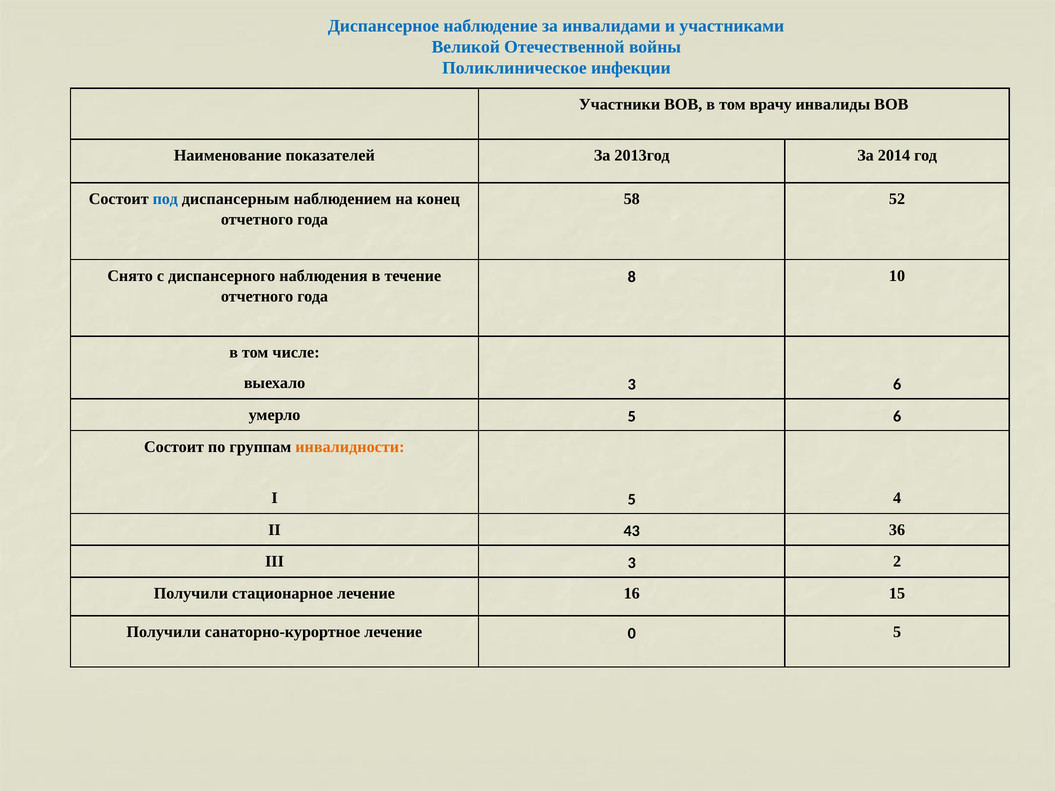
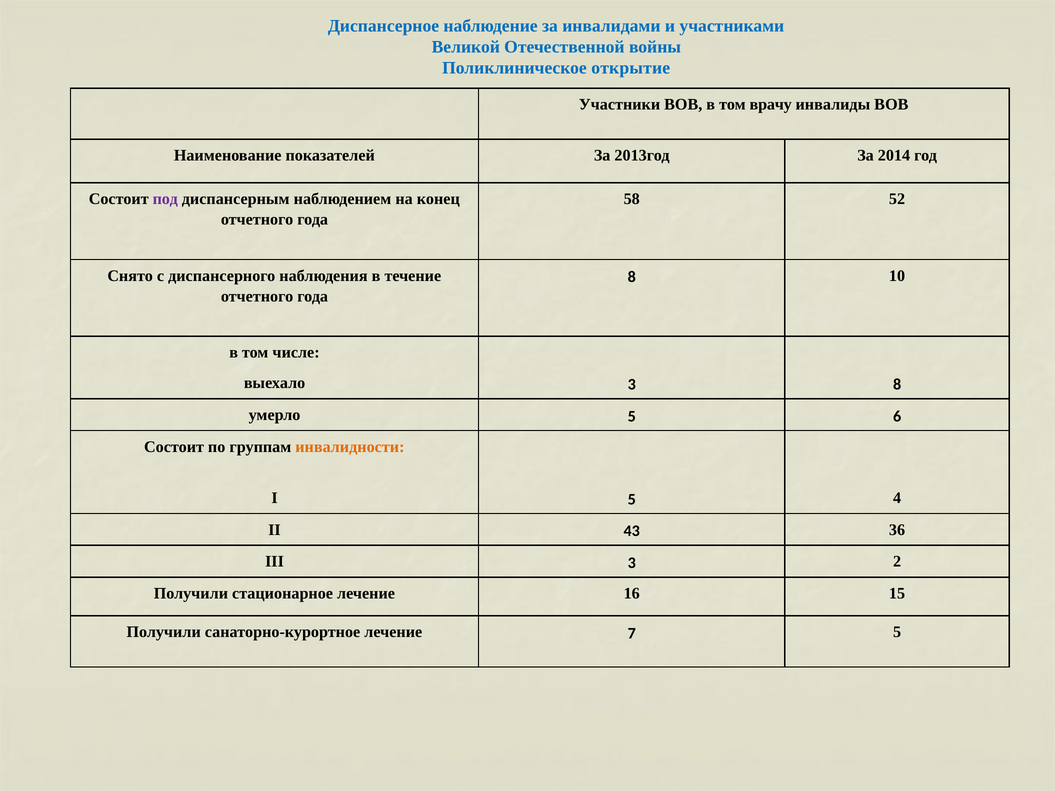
инфекции: инфекции -> открытие
под colour: blue -> purple
3 6: 6 -> 8
0: 0 -> 7
